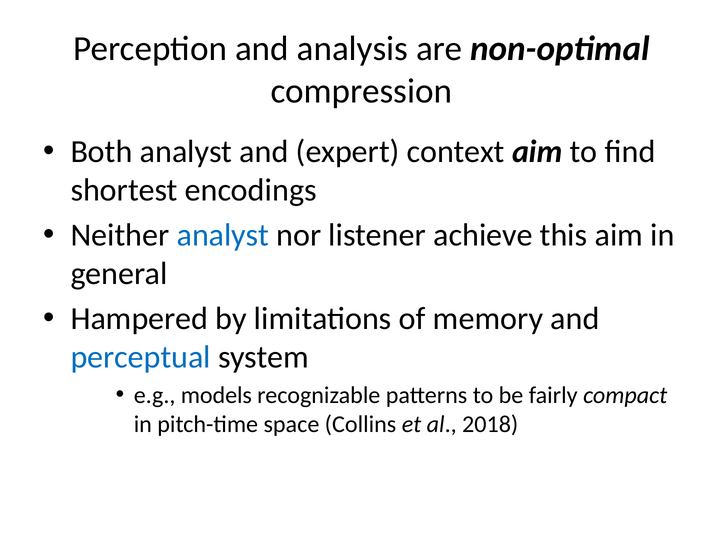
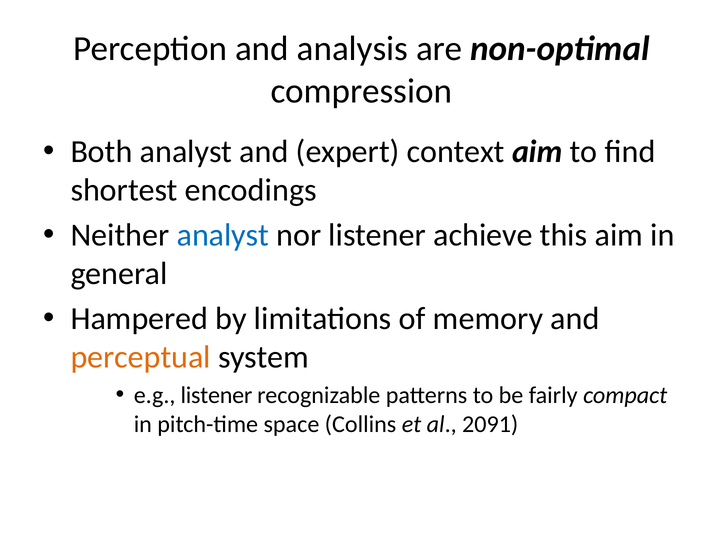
perceptual colour: blue -> orange
e.g models: models -> listener
2018: 2018 -> 2091
